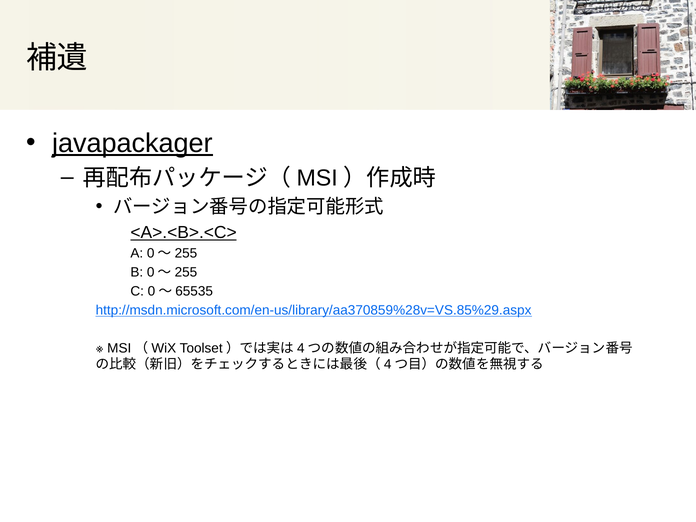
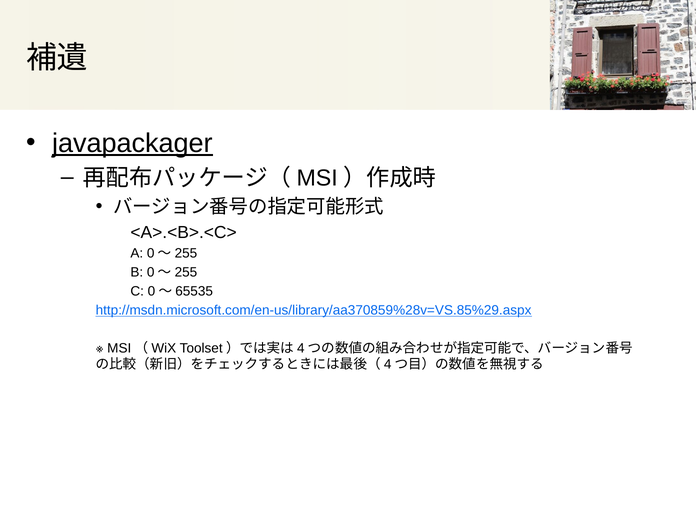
<A>.<B>.<C> underline: present -> none
